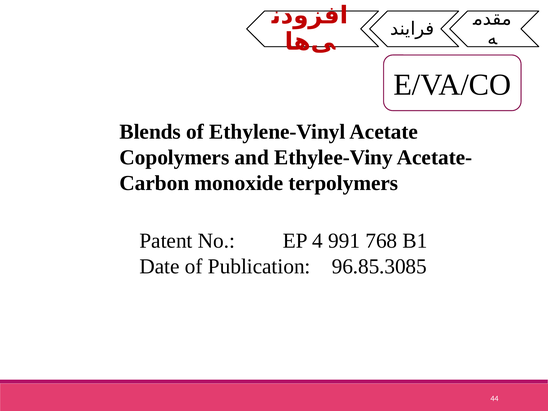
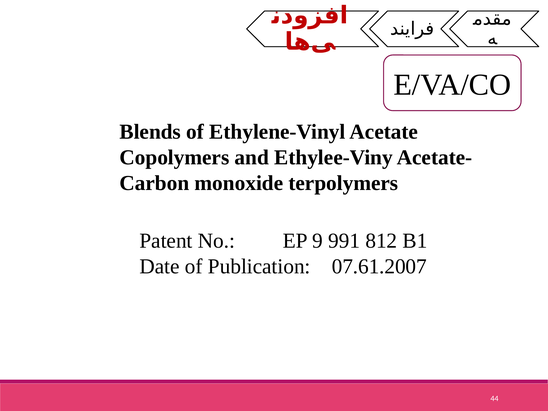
4: 4 -> 9
768: 768 -> 812
96.85.3085: 96.85.3085 -> 07.61.2007
